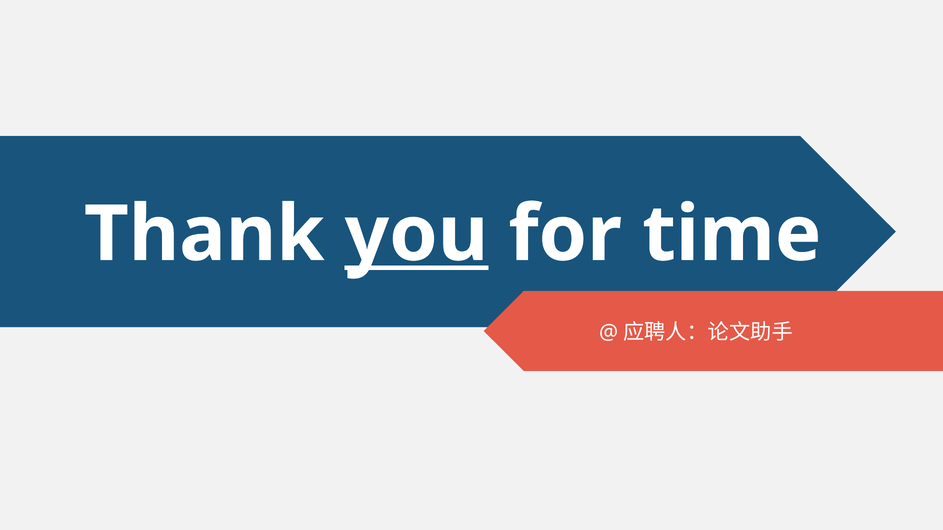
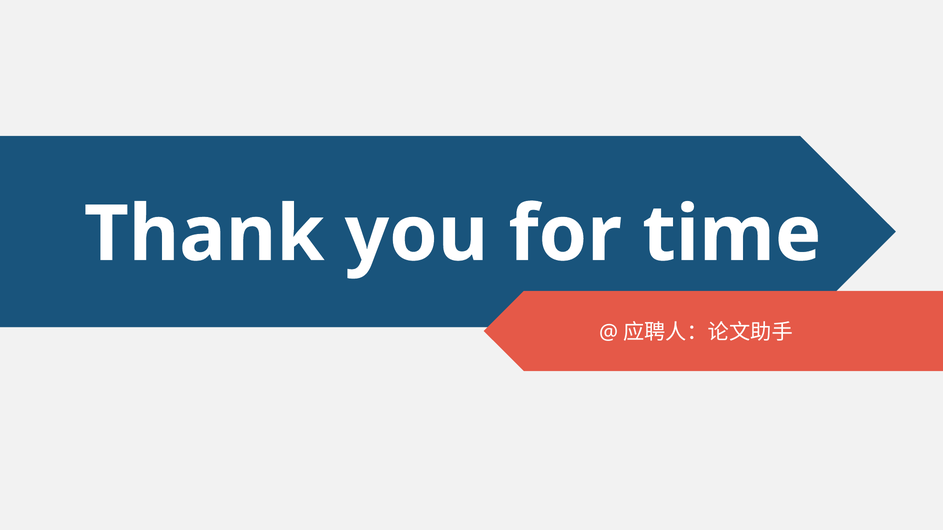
you underline: present -> none
